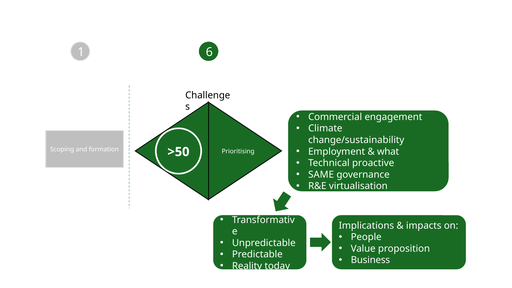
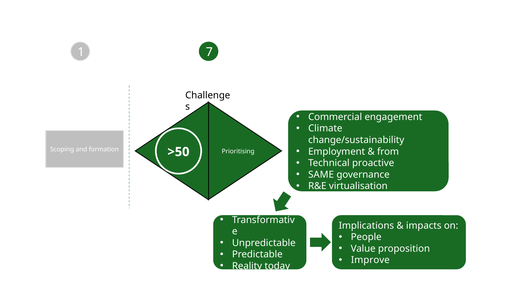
6: 6 -> 7
what: what -> from
Business: Business -> Improve
